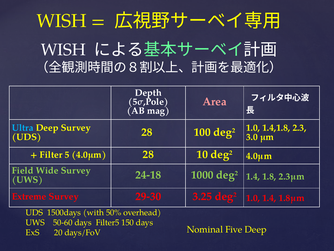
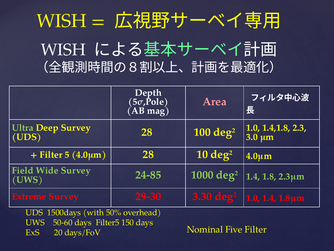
Ultra colour: light blue -> light green
24-18: 24-18 -> 24-85
3.25: 3.25 -> 3.30
Five Deep: Deep -> Filter
